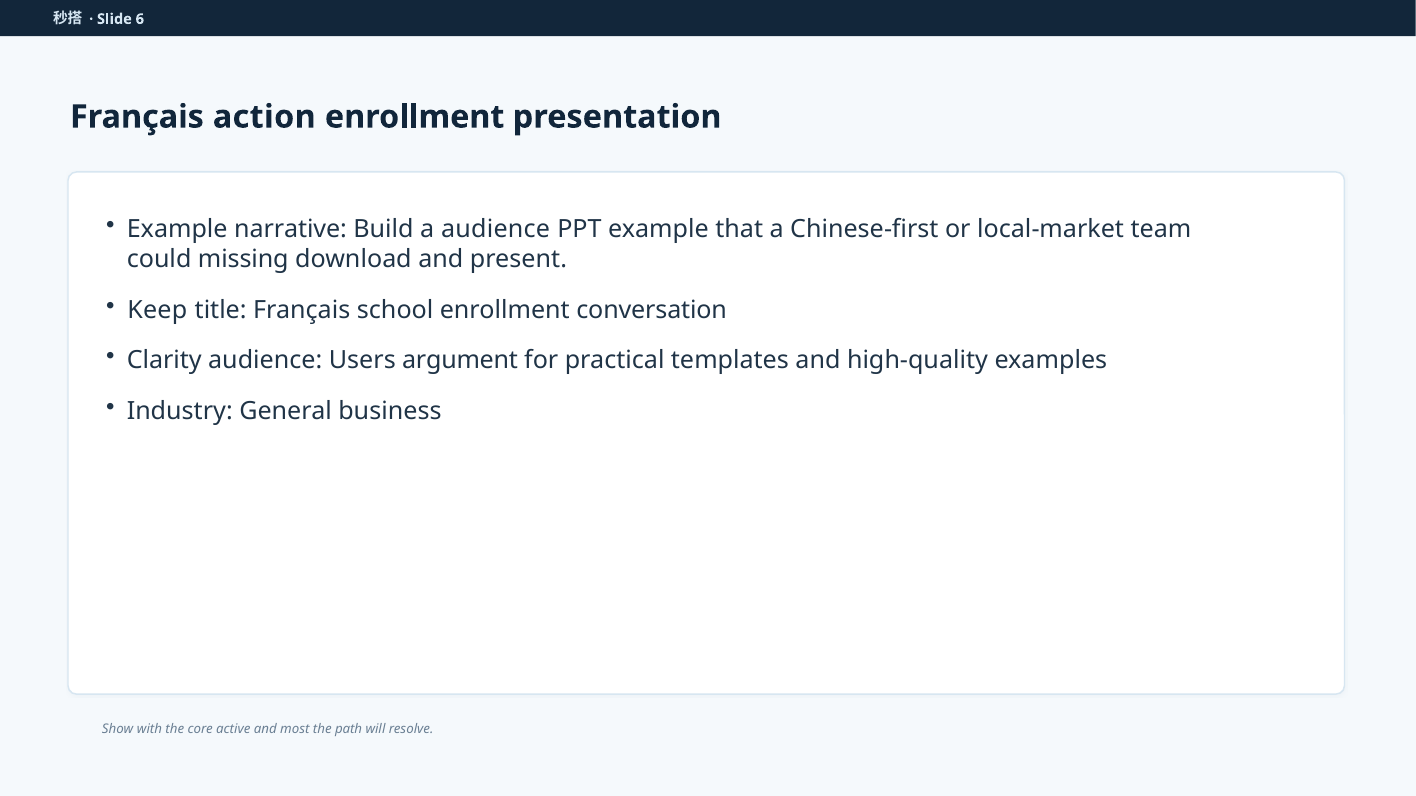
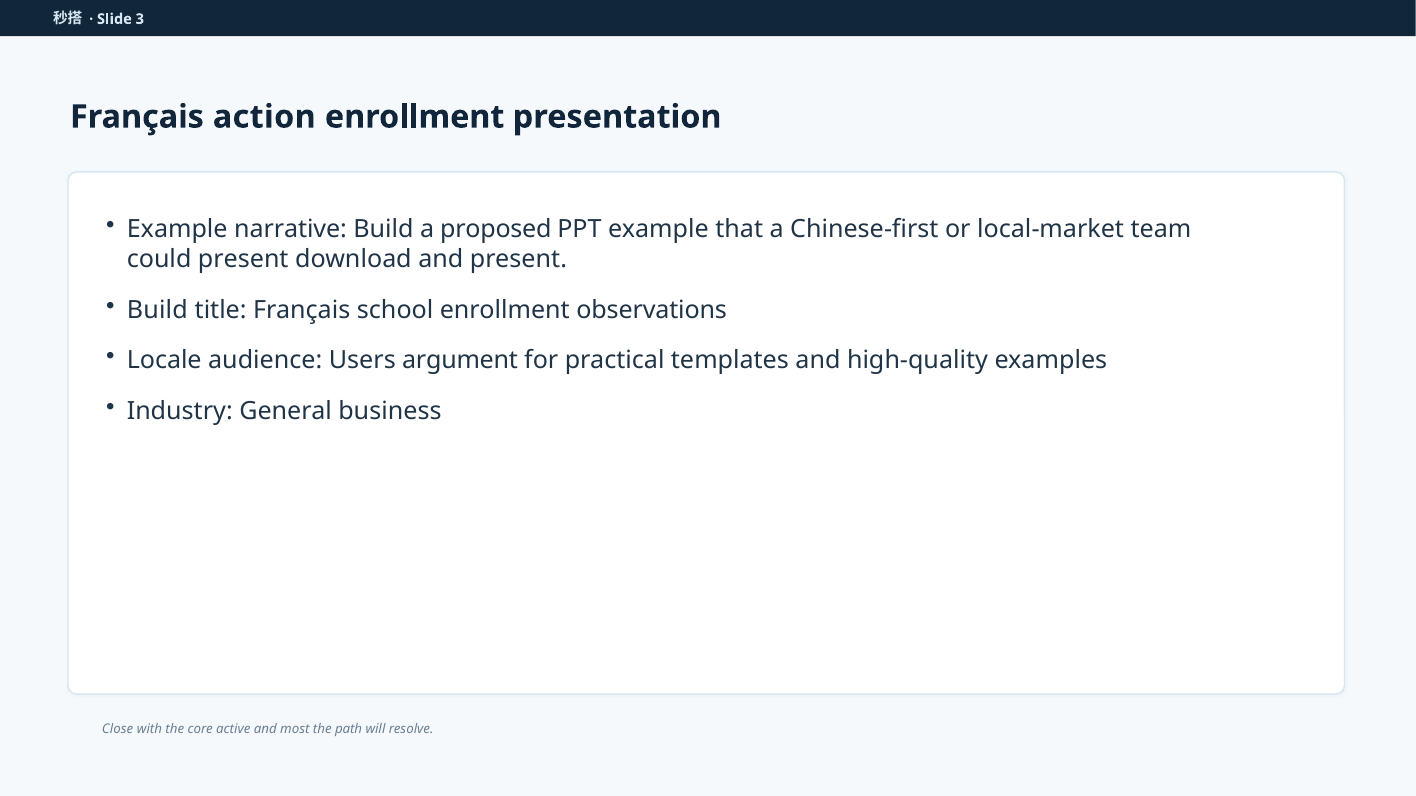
6: 6 -> 3
a audience: audience -> proposed
could missing: missing -> present
Keep at (157, 310): Keep -> Build
conversation: conversation -> observations
Clarity: Clarity -> Locale
Show: Show -> Close
